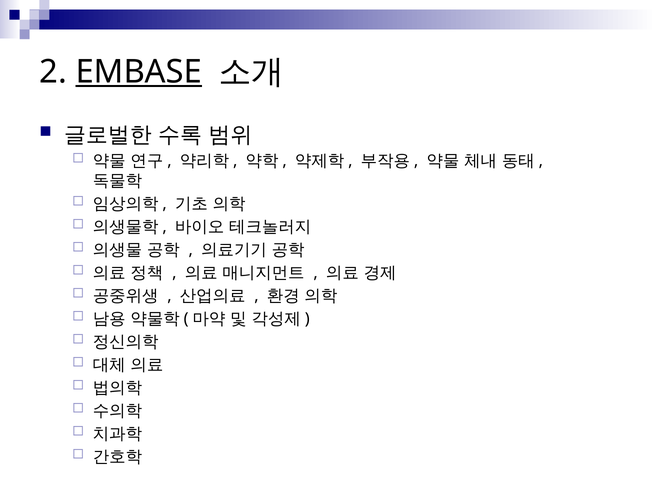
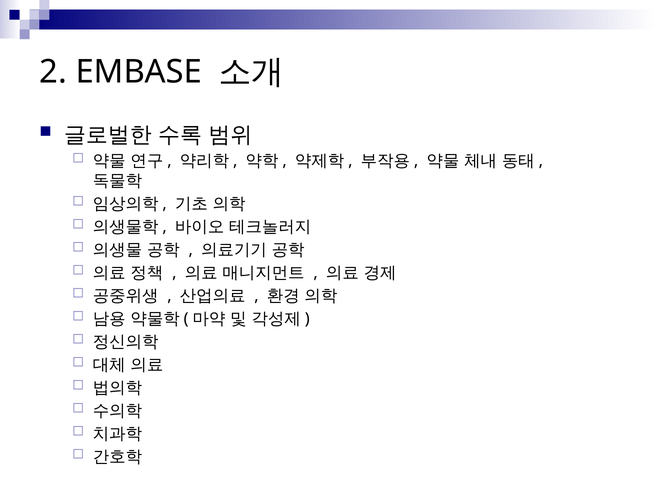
EMBASE underline: present -> none
